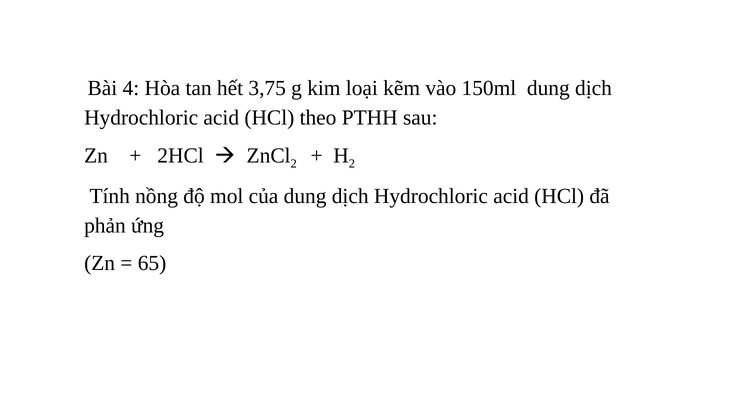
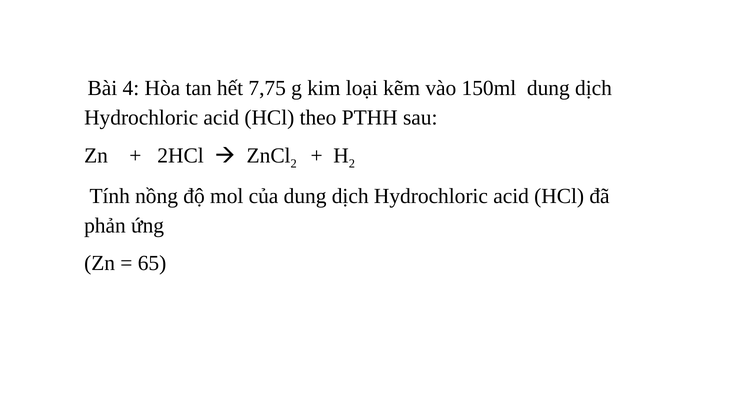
3,75: 3,75 -> 7,75
